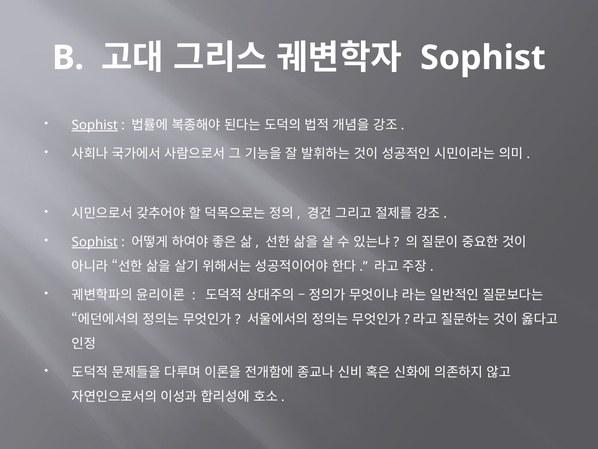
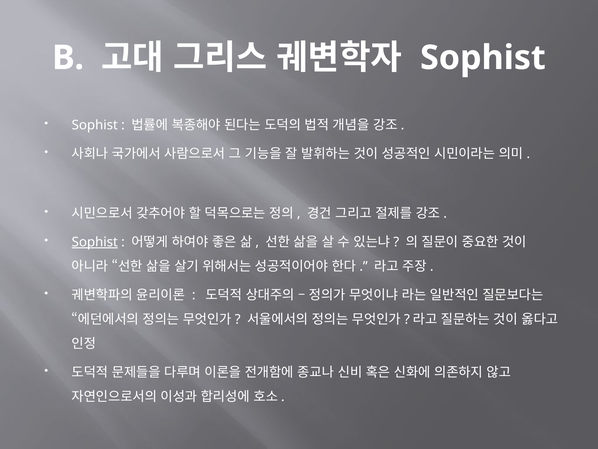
Sophist at (95, 125) underline: present -> none
